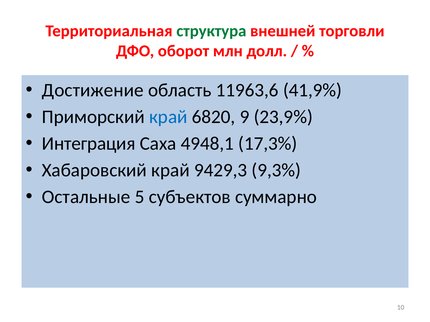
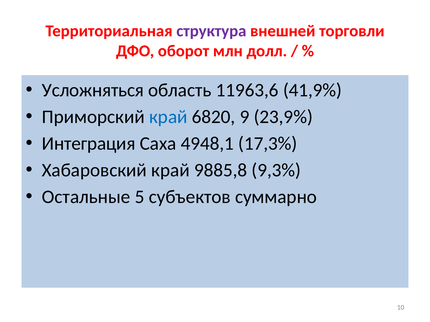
структура colour: green -> purple
Достижение: Достижение -> Усложняться
9429,3: 9429,3 -> 9885,8
